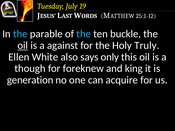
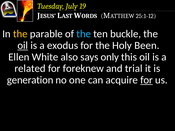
the at (20, 34) colour: light blue -> yellow
against: against -> exodus
Truly: Truly -> Been
though: though -> related
king: king -> trial
for at (147, 80) underline: none -> present
